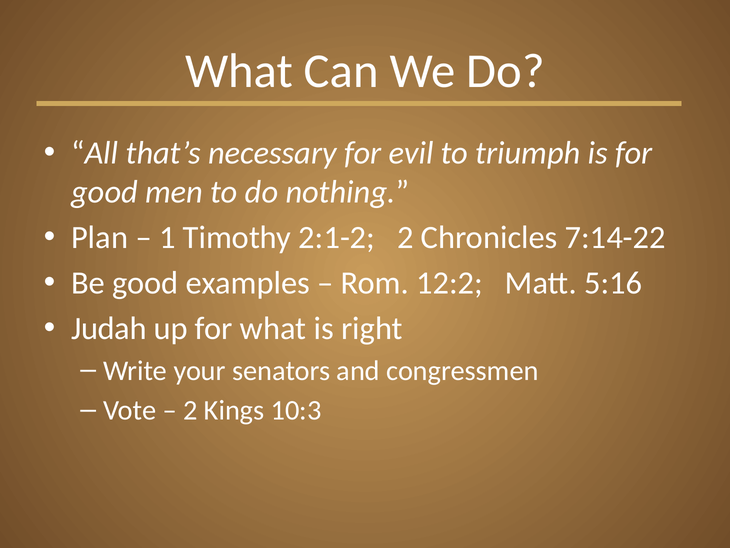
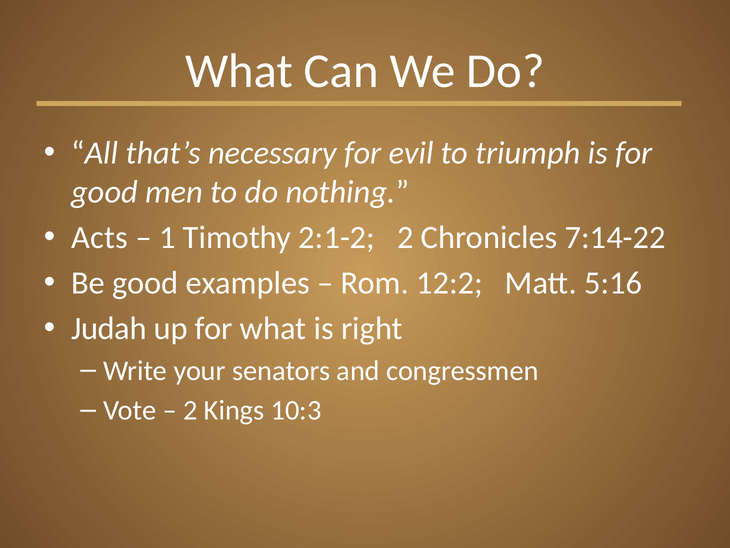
Plan: Plan -> Acts
